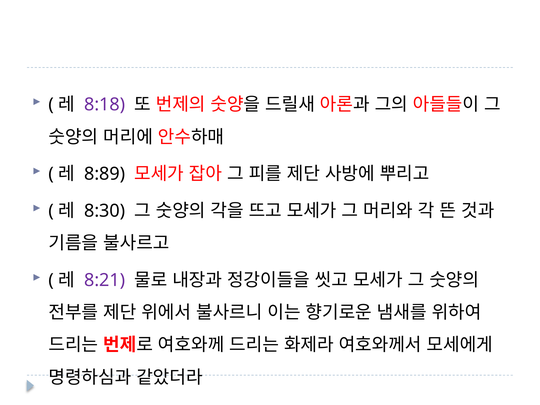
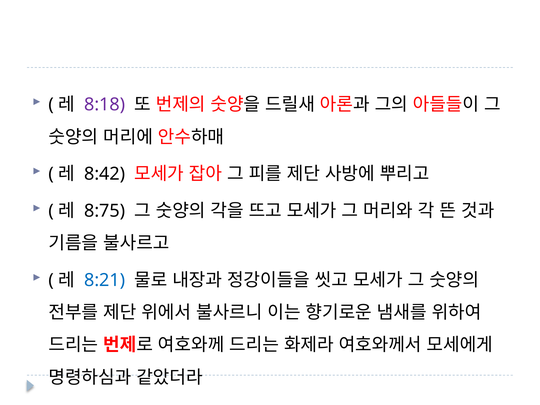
8:89: 8:89 -> 8:42
8:30: 8:30 -> 8:75
8:21 colour: purple -> blue
